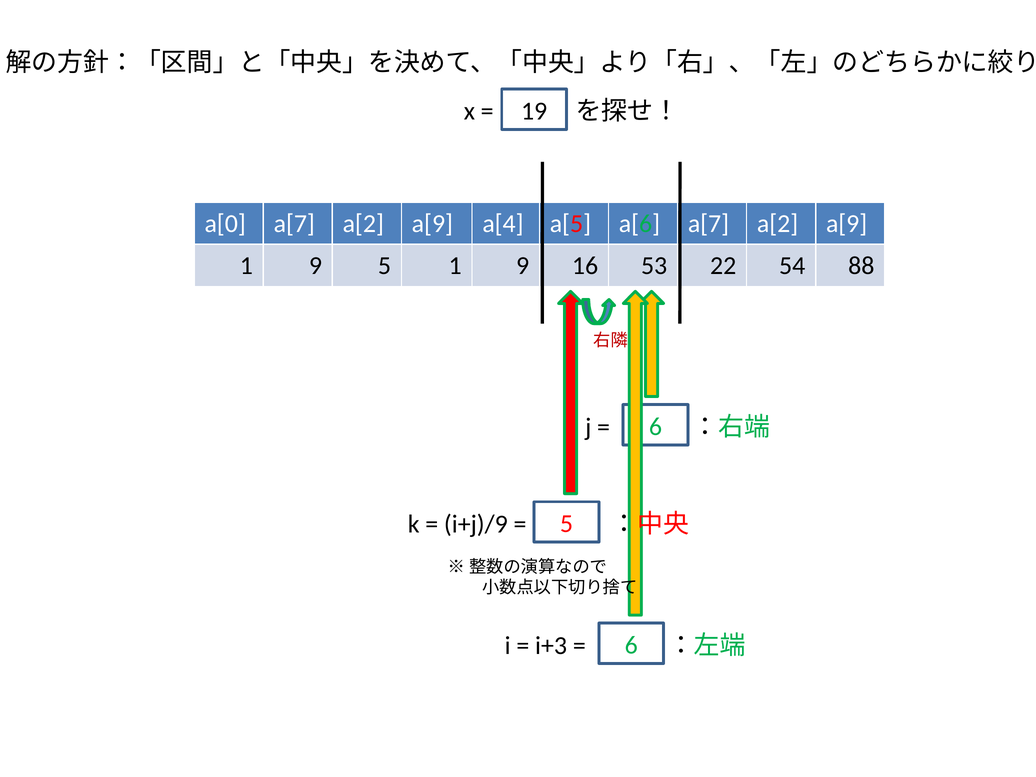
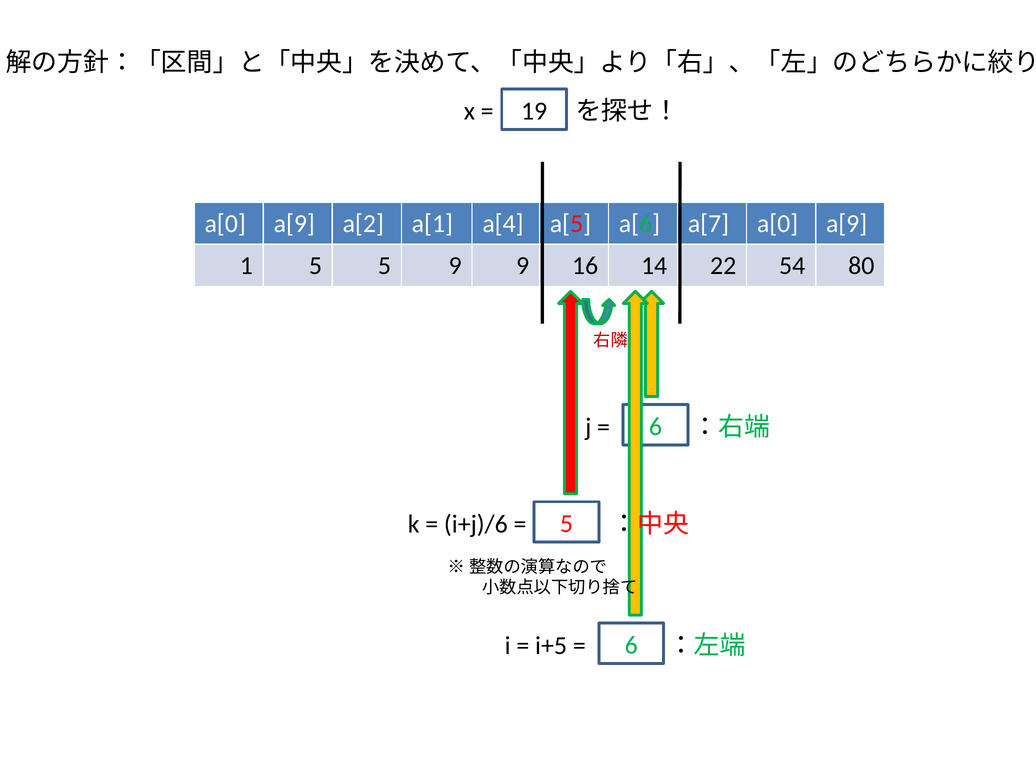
a[7 at (294, 224): a[7 -> a[9
a[9 at (432, 224): a[9 -> a[1
a[6 a[7 a[2: a[2 -> a[0
9 at (315, 266): 9 -> 5
5 1: 1 -> 9
53: 53 -> 14
88: 88 -> 80
i+j)/9: i+j)/9 -> i+j)/6
i+3: i+3 -> i+5
